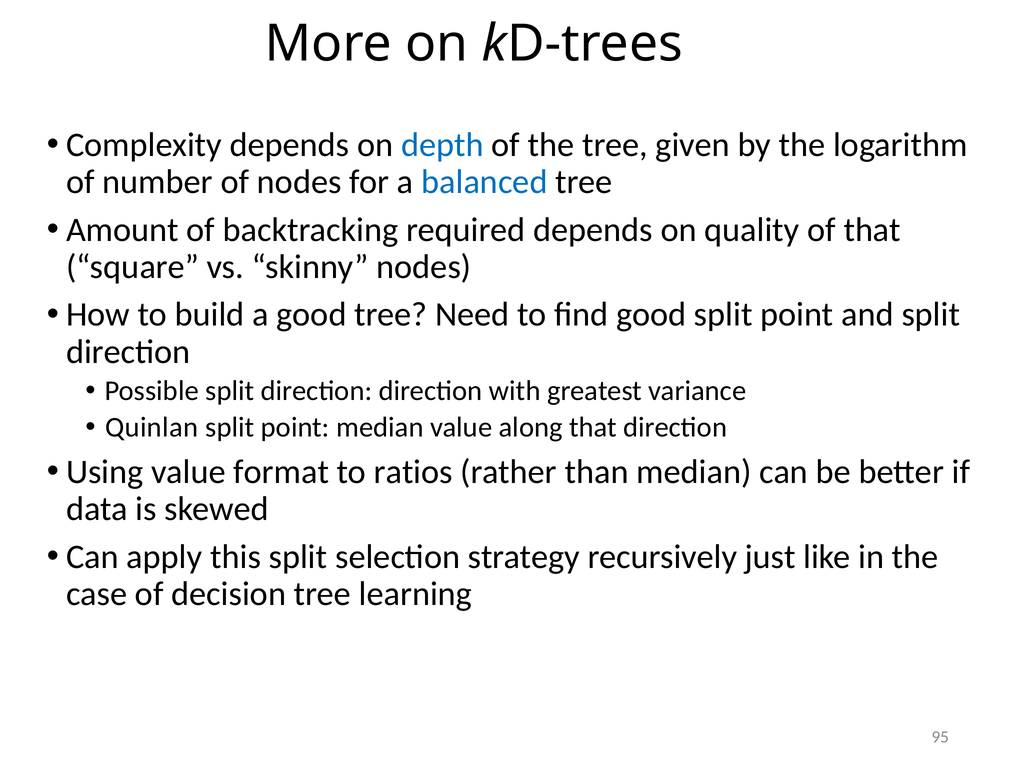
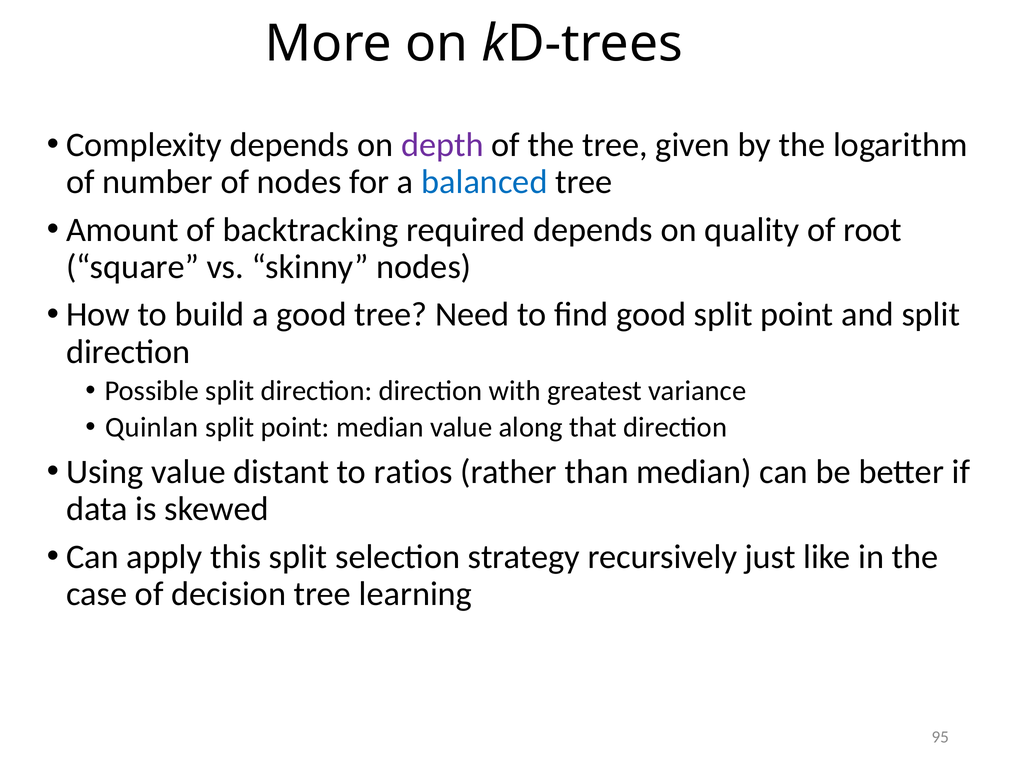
depth colour: blue -> purple
of that: that -> root
format: format -> distant
